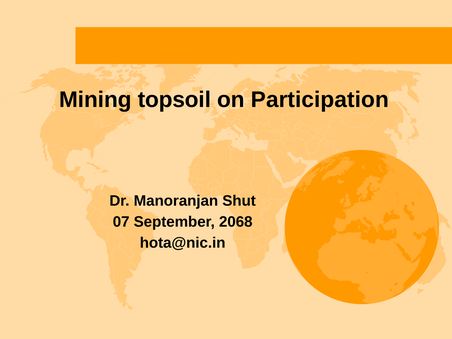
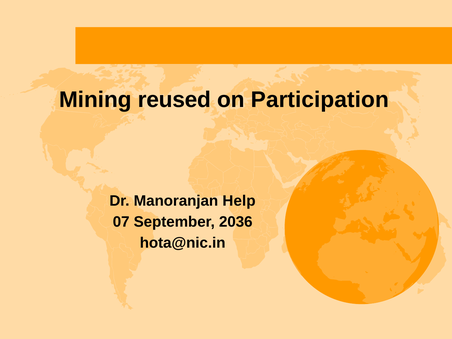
topsoil: topsoil -> reused
Shut: Shut -> Help
2068: 2068 -> 2036
